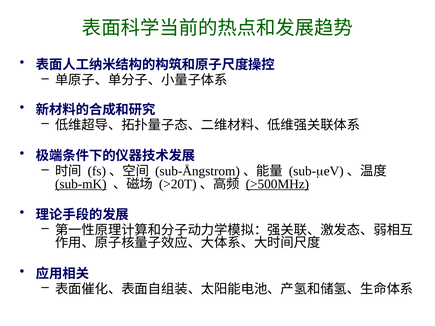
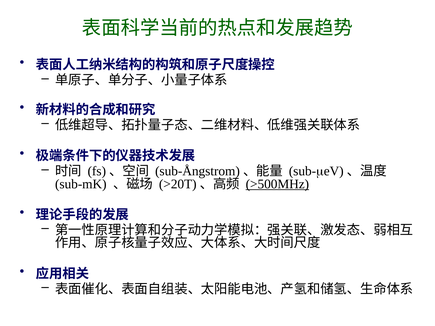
sub-mK underline: present -> none
